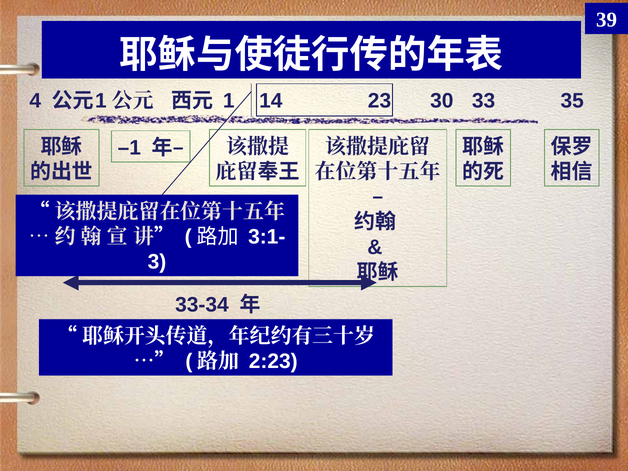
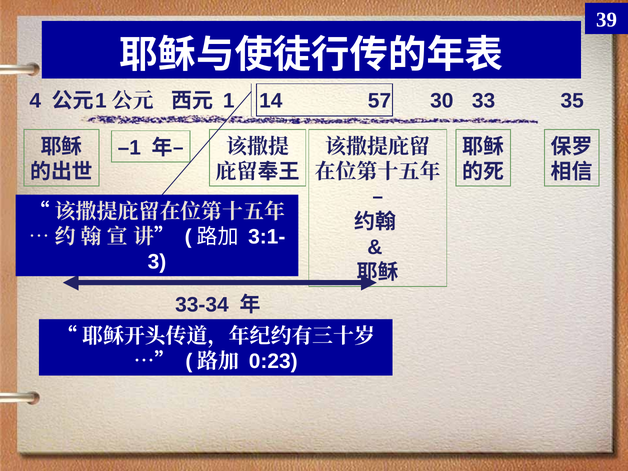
23: 23 -> 57
2:23: 2:23 -> 0:23
